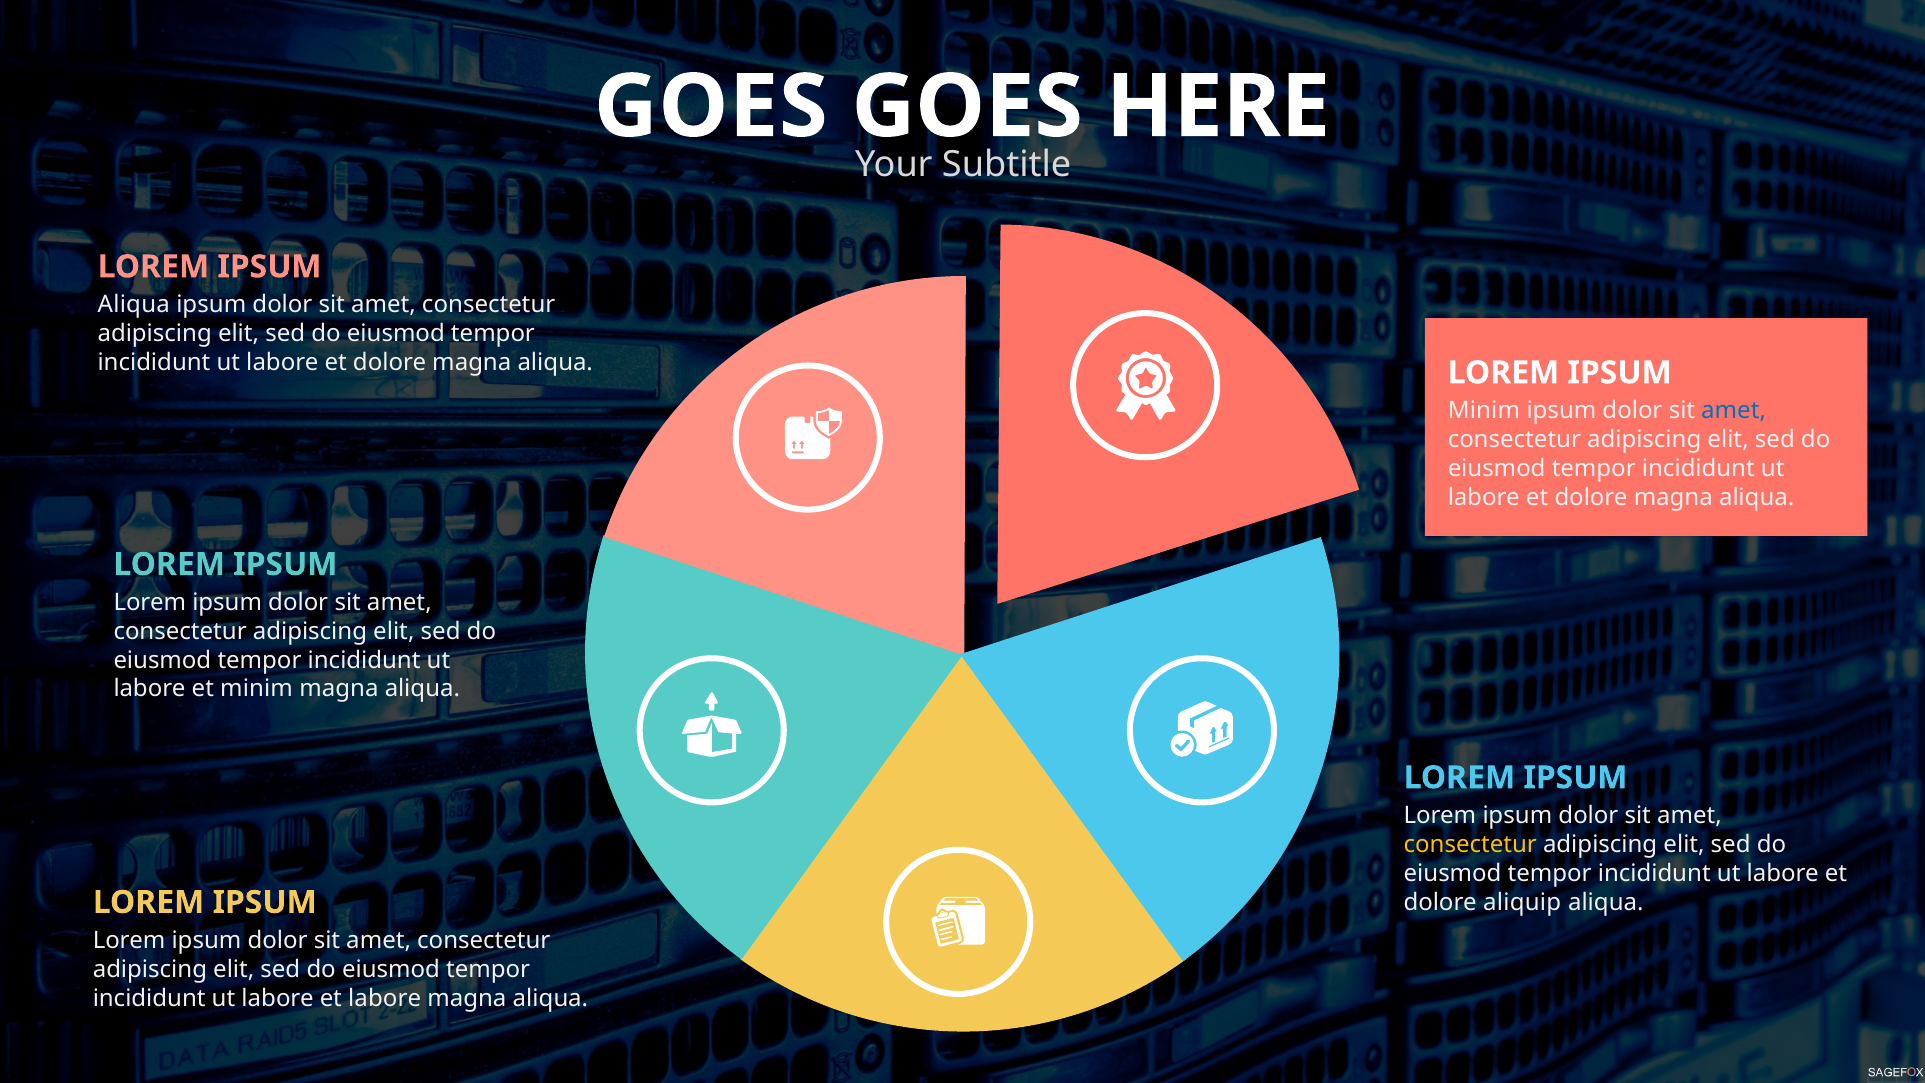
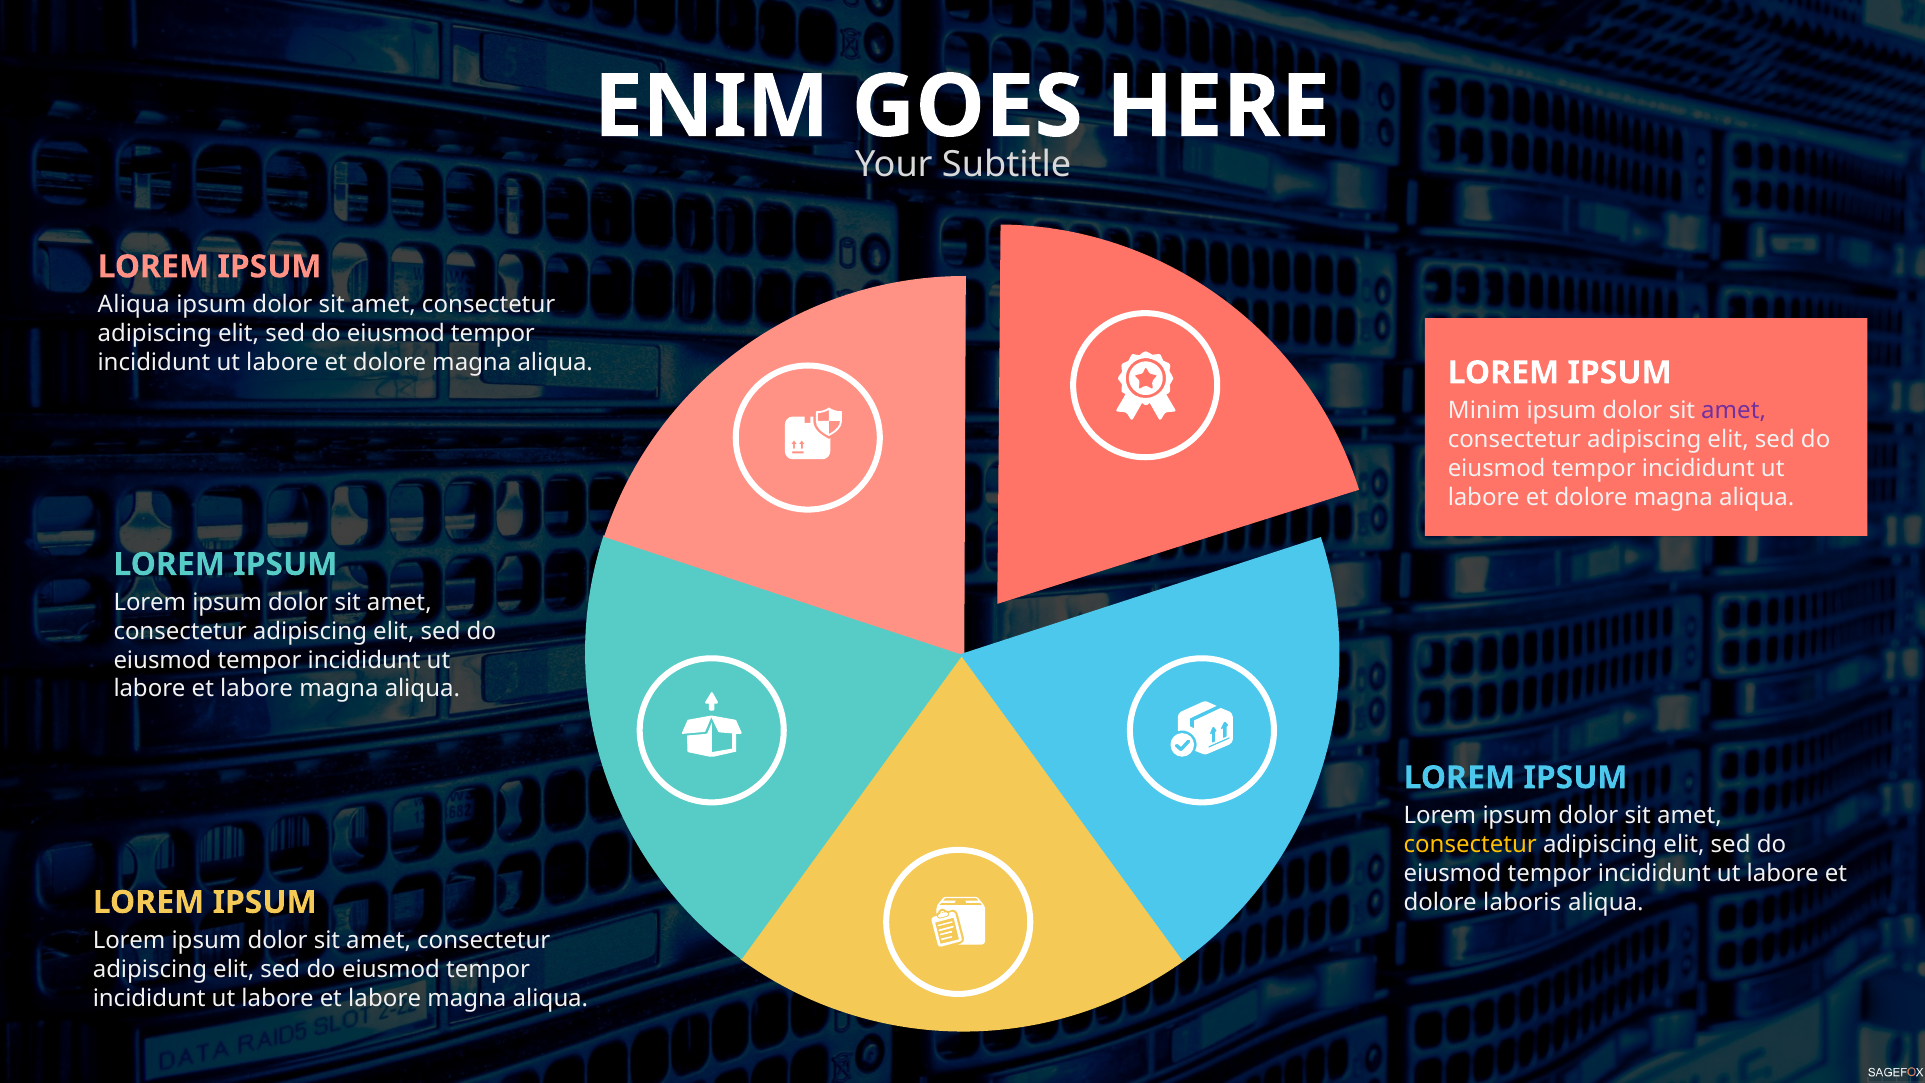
GOES at (711, 107): GOES -> ENIM
amet at (1734, 411) colour: blue -> purple
minim at (257, 689): minim -> labore
aliquip: aliquip -> laboris
